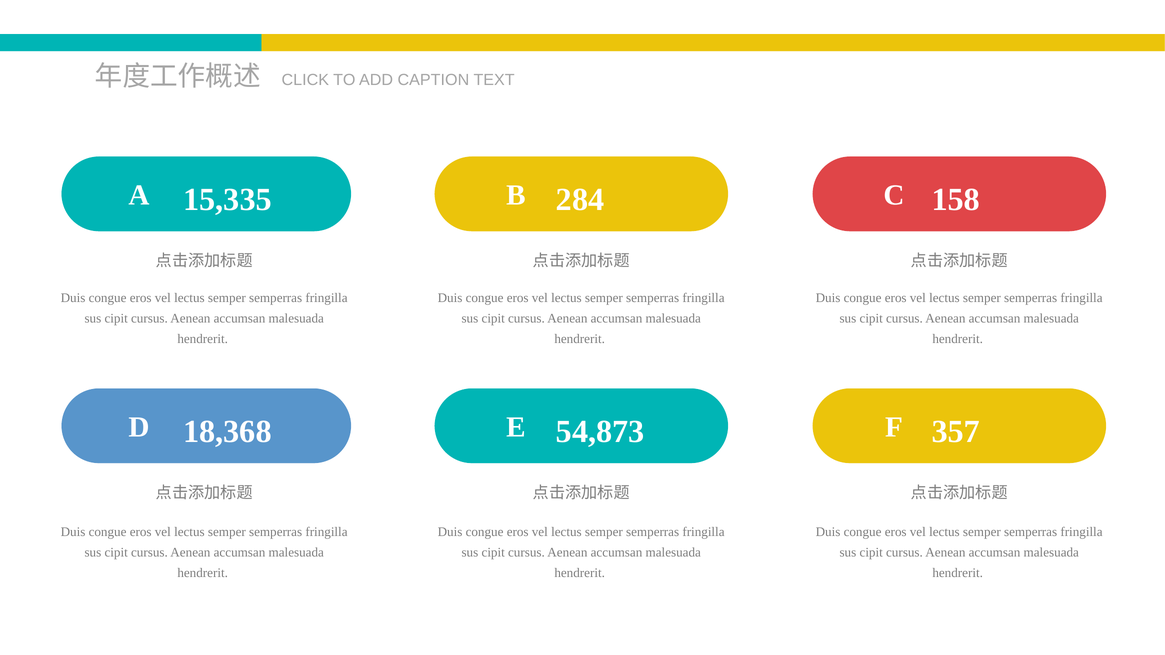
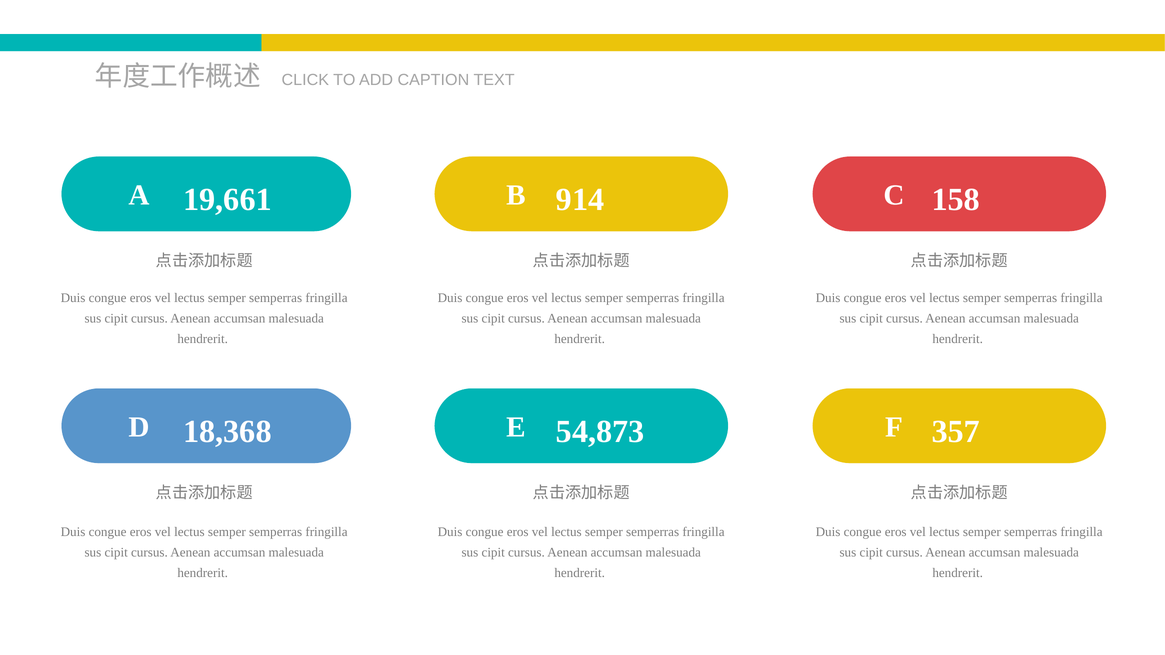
15,335: 15,335 -> 19,661
284: 284 -> 914
